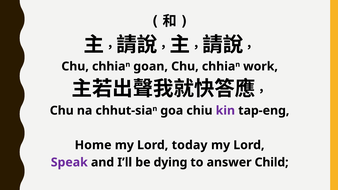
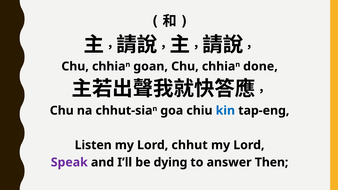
work: work -> done
kin colour: purple -> blue
Home: Home -> Listen
today: today -> chhut
Child: Child -> Then
